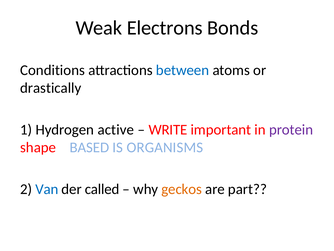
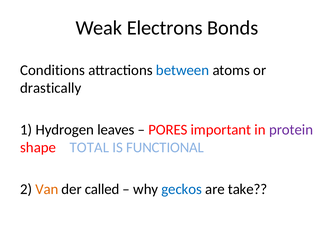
active: active -> leaves
WRITE: WRITE -> PORES
BASED: BASED -> TOTAL
ORGANISMS: ORGANISMS -> FUNCTIONAL
Van colour: blue -> orange
geckos colour: orange -> blue
part: part -> take
